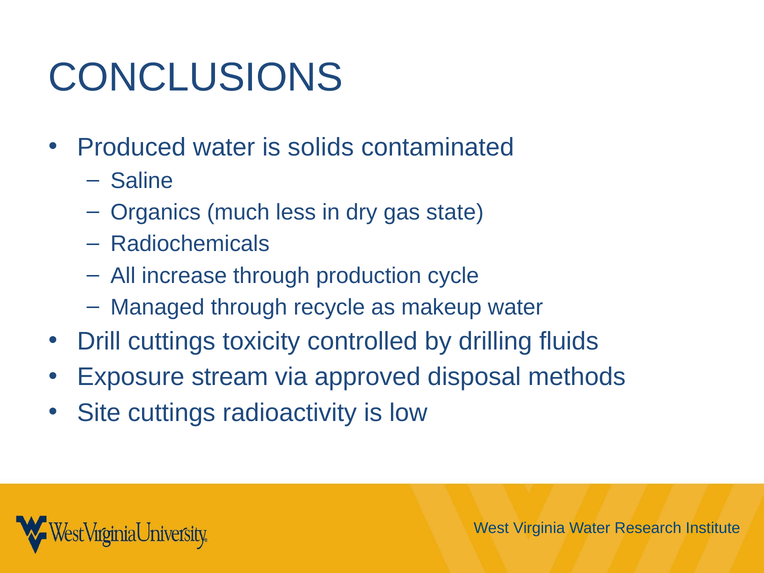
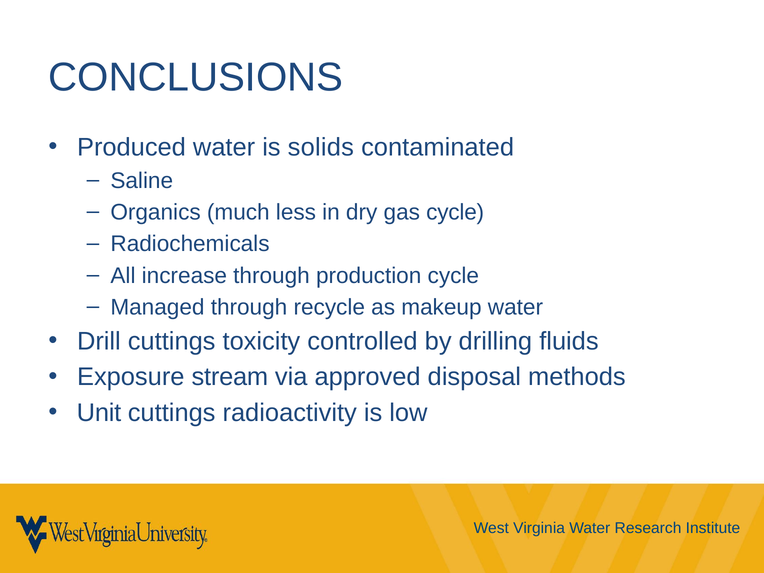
gas state: state -> cycle
Site: Site -> Unit
